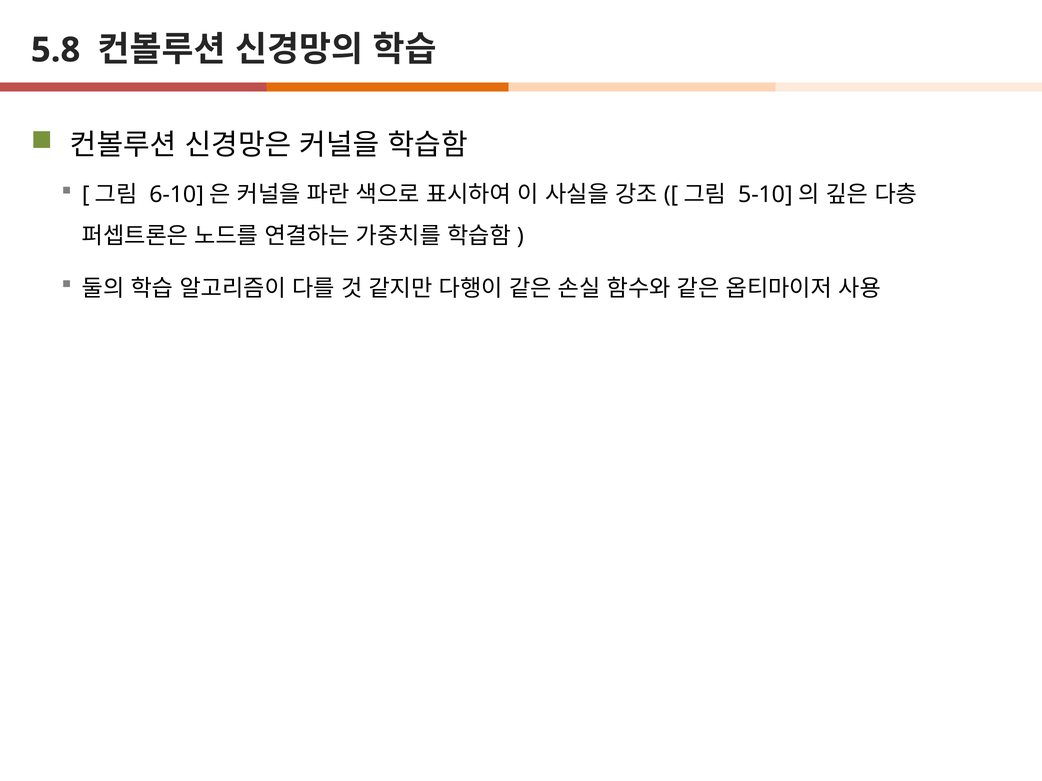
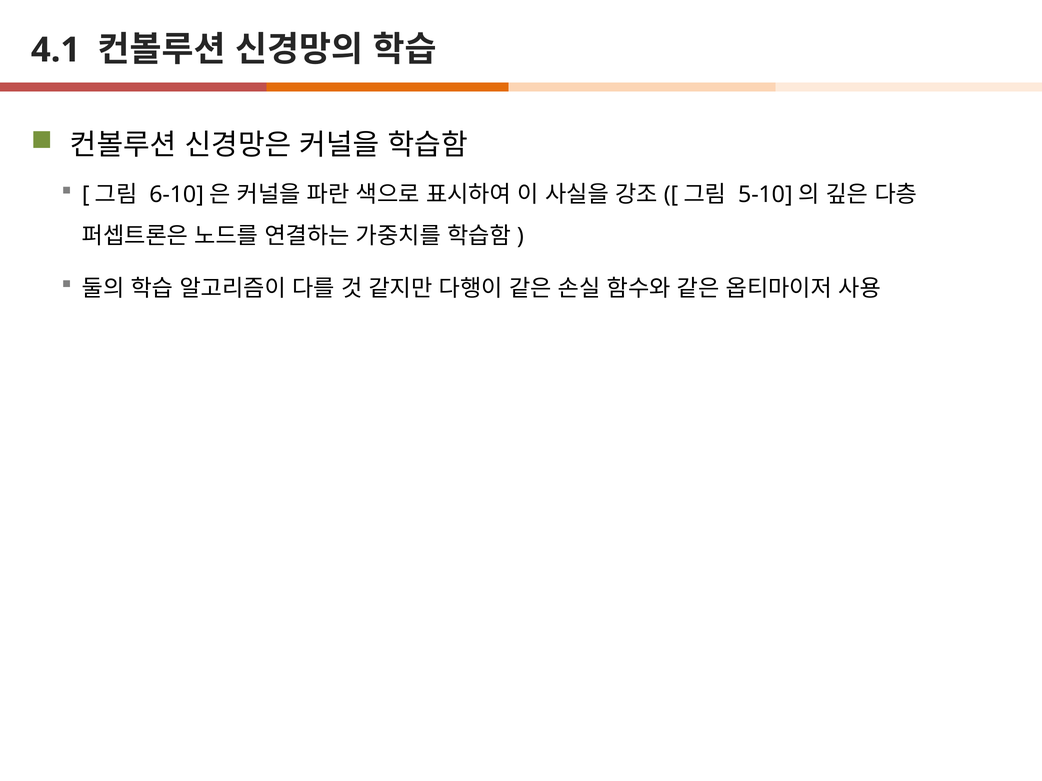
5.8: 5.8 -> 4.1
